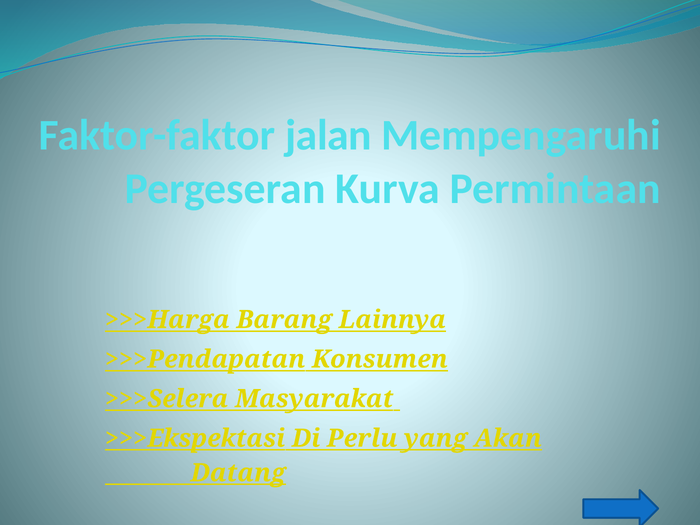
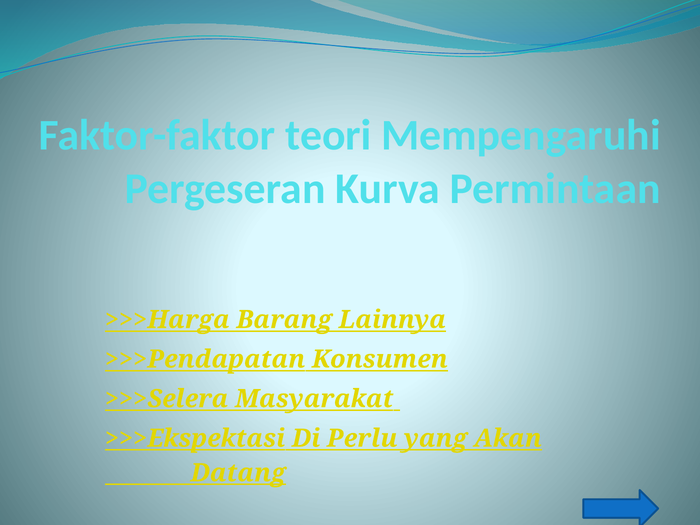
jalan: jalan -> teori
